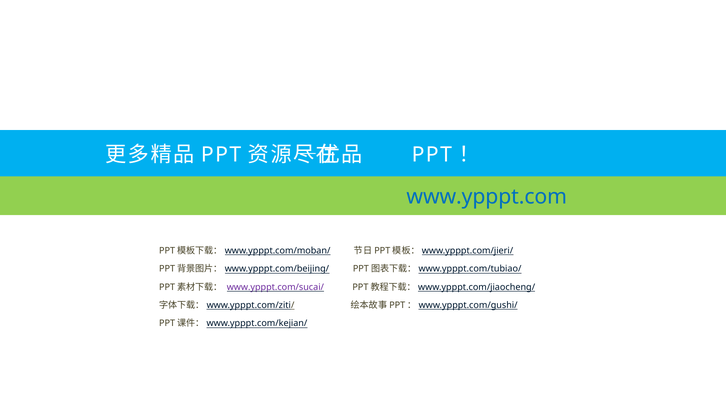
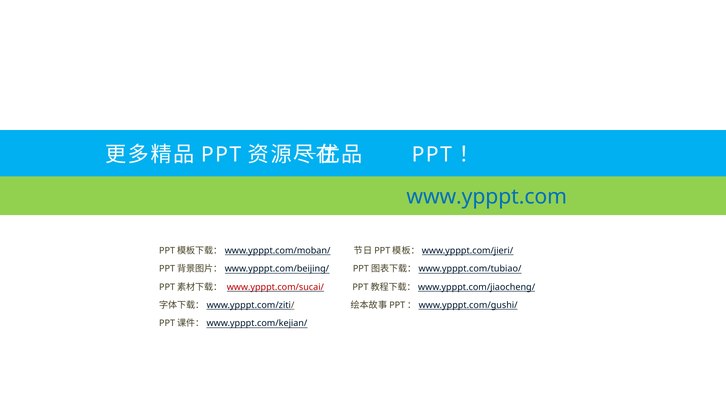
www.ypppt.com/sucai/ colour: purple -> red
